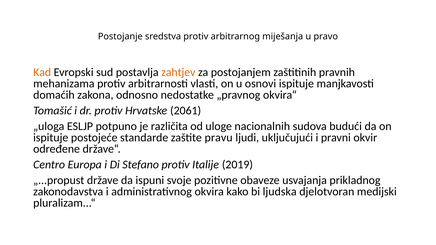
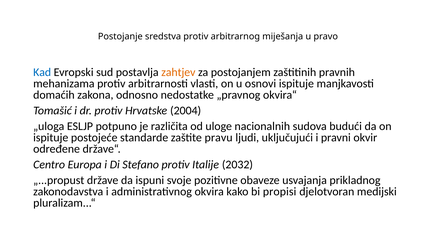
Kad colour: orange -> blue
2061: 2061 -> 2004
2019: 2019 -> 2032
ljudska: ljudska -> propisi
